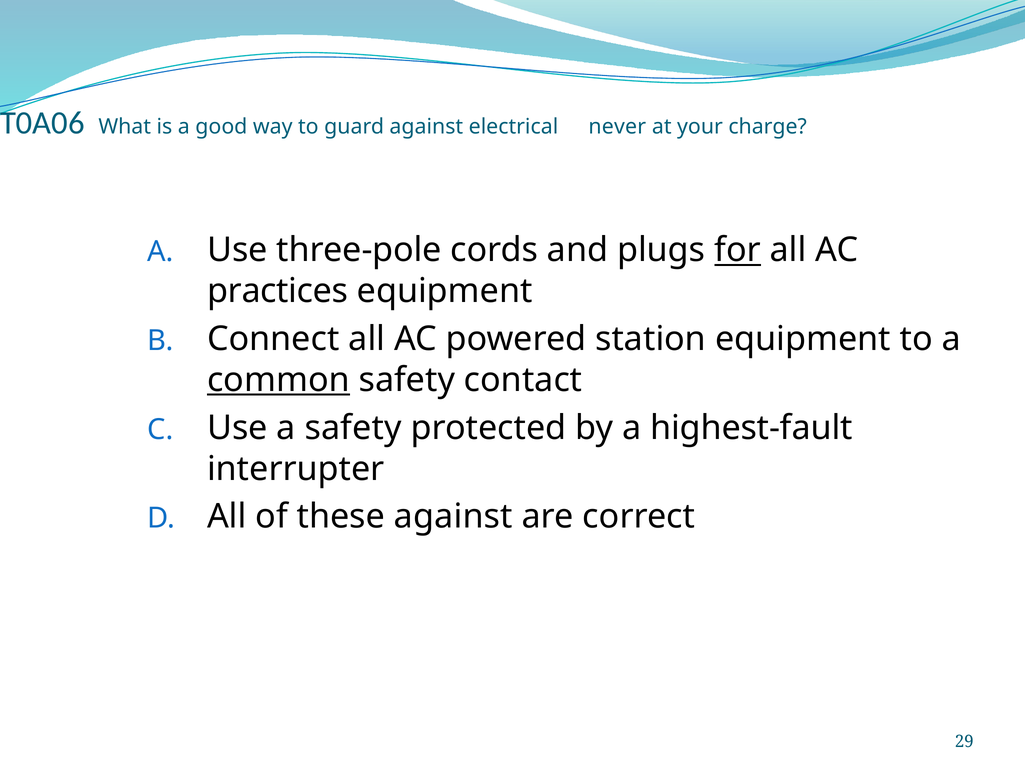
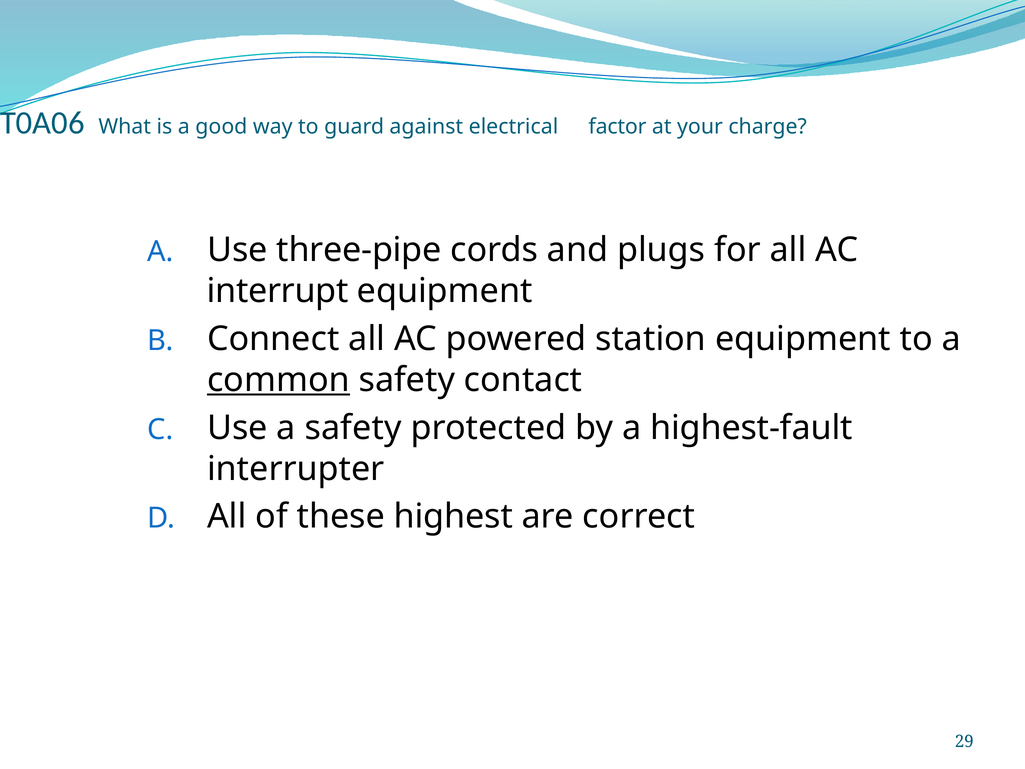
never: never -> factor
three-pole: three-pole -> three-pipe
for underline: present -> none
practices: practices -> interrupt
these against: against -> highest
